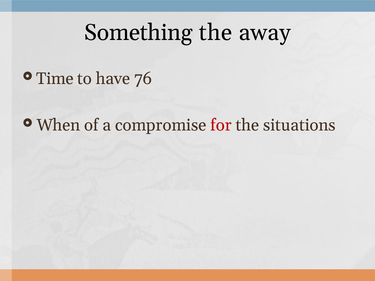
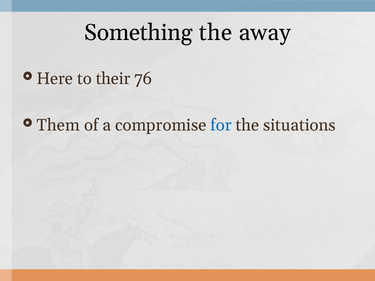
Time: Time -> Here
have: have -> their
When: When -> Them
for colour: red -> blue
